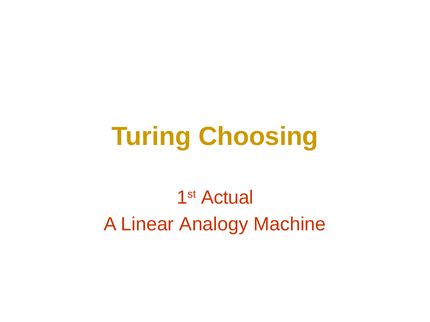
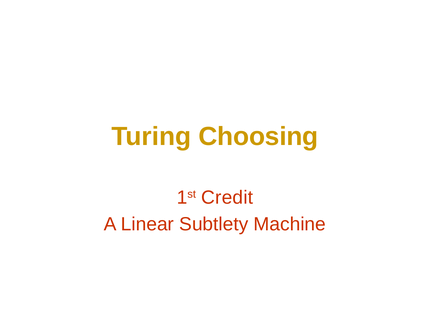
Actual: Actual -> Credit
Analogy: Analogy -> Subtlety
